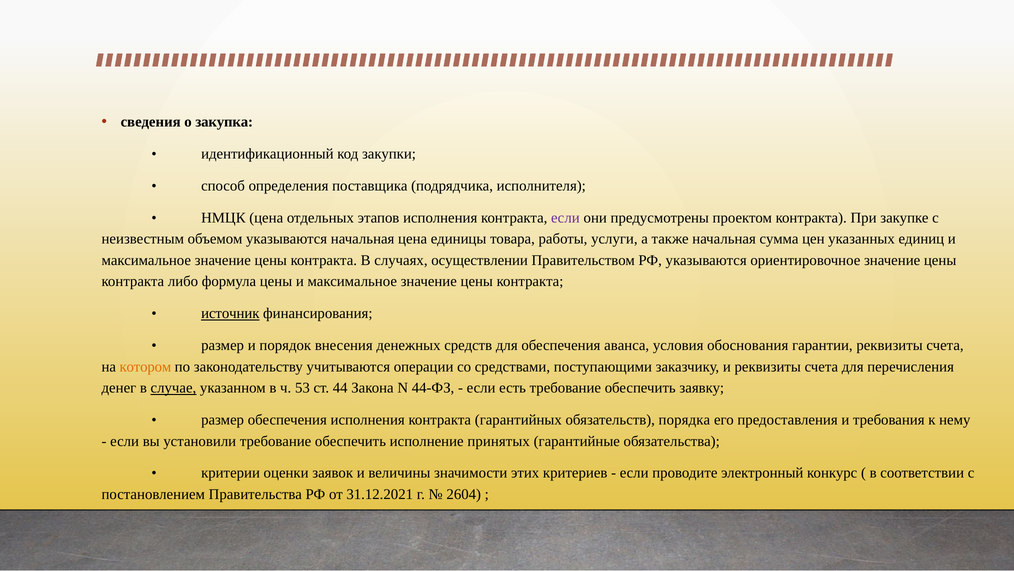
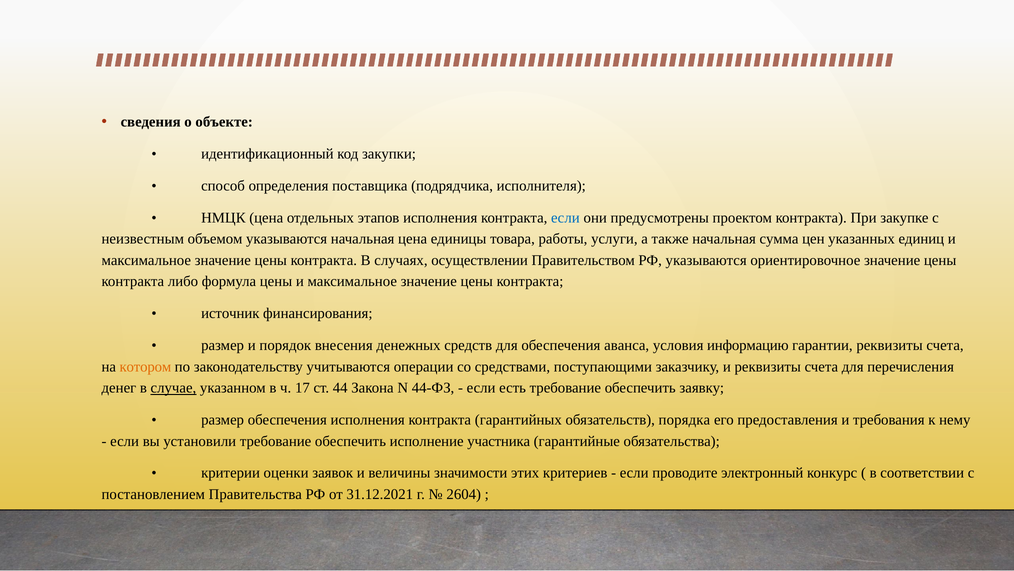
закупка: закупка -> объекте
если at (565, 217) colour: purple -> blue
источник underline: present -> none
обоснования: обоснования -> информацию
53: 53 -> 17
принятых: принятых -> участника
